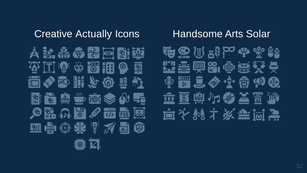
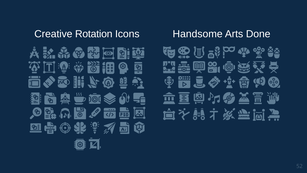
Actually: Actually -> Rotation
Solar: Solar -> Done
